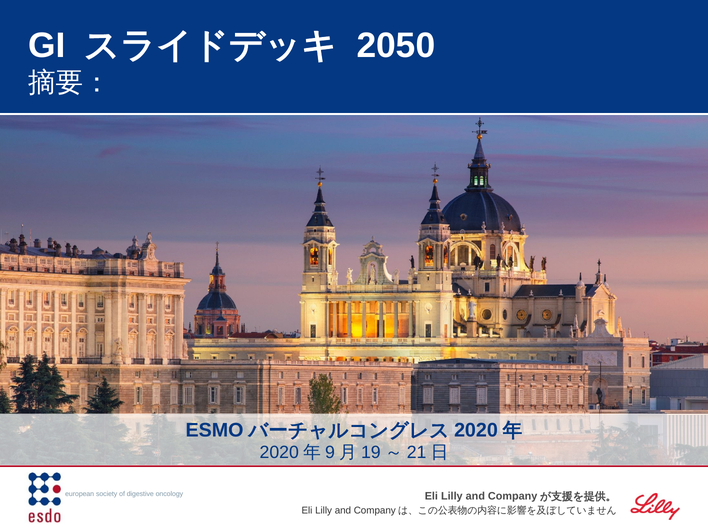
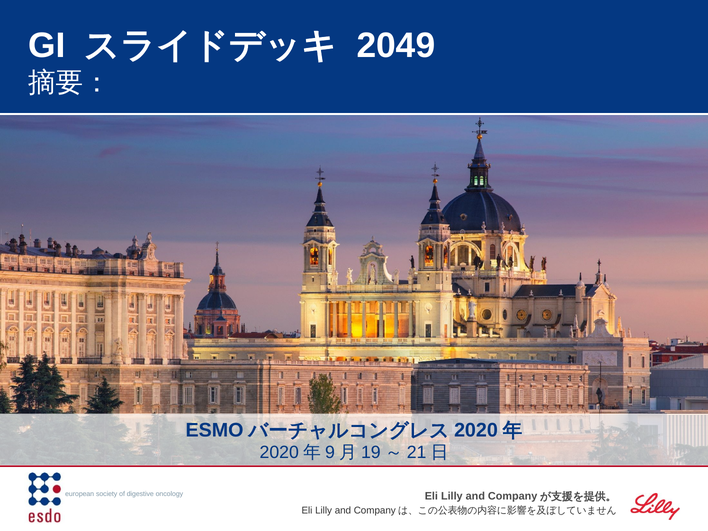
2050: 2050 -> 2049
